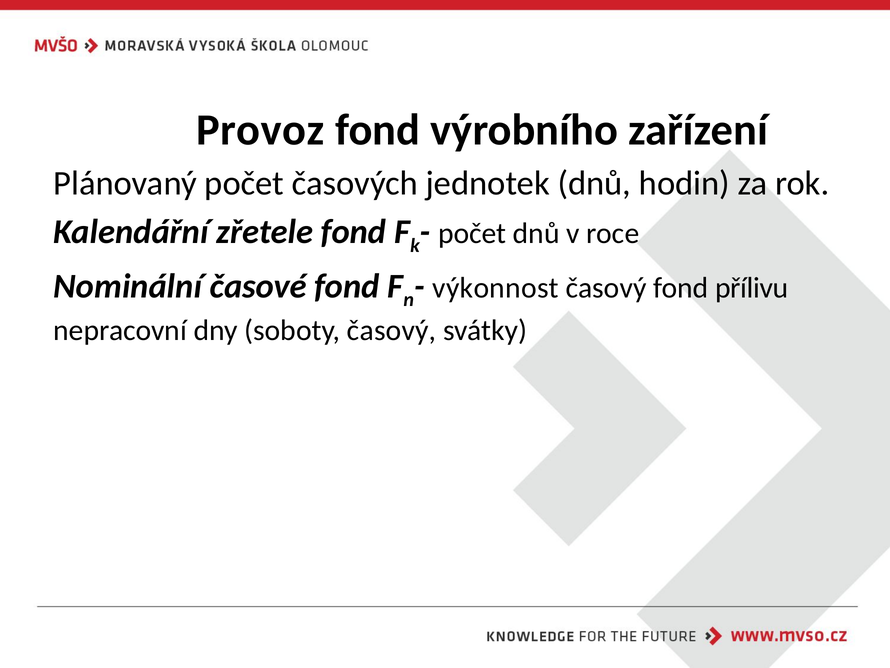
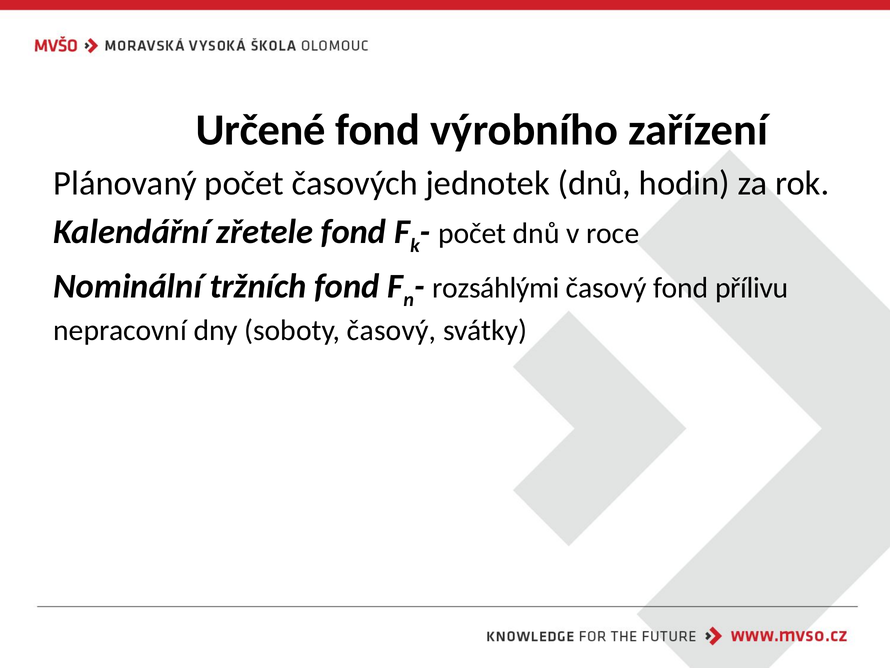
Provoz: Provoz -> Určené
časové: časové -> tržních
výkonnost: výkonnost -> rozsáhlými
